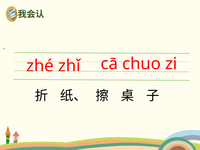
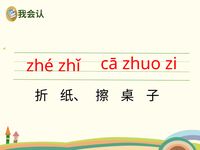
chuo: chuo -> zhuo
